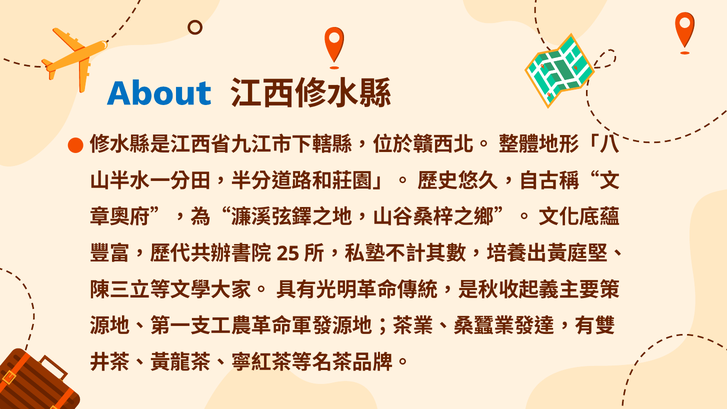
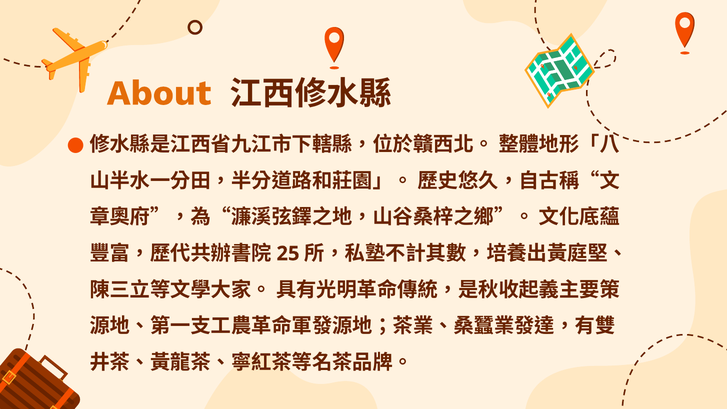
About colour: blue -> orange
